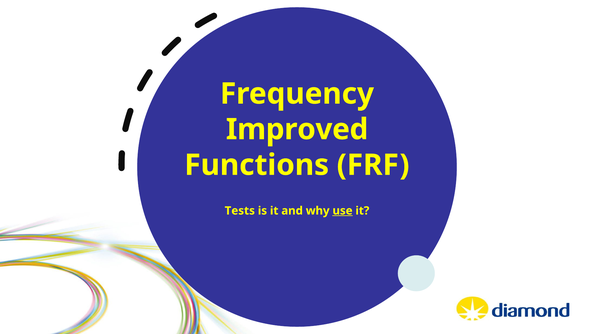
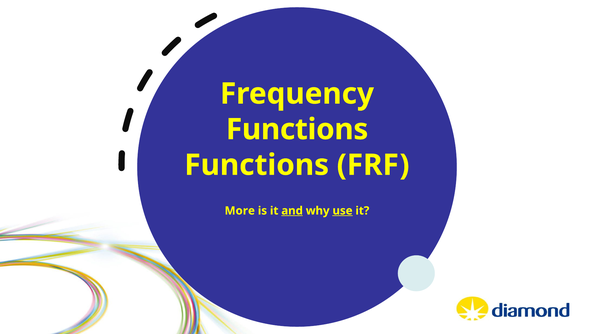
Improved at (297, 129): Improved -> Functions
Tests: Tests -> More
and underline: none -> present
